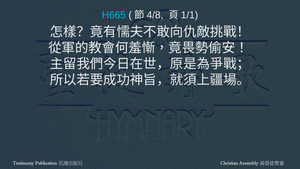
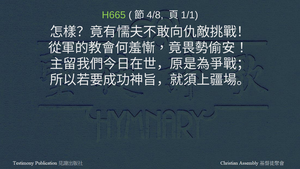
H665 colour: light blue -> light green
